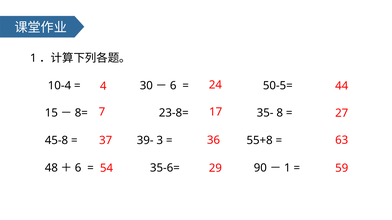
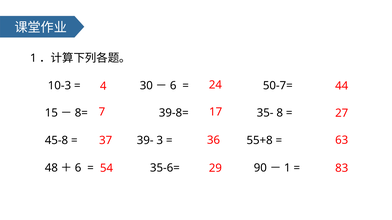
10-4: 10-4 -> 10-3
50-5=: 50-5= -> 50-7=
23-8=: 23-8= -> 39-8=
59: 59 -> 83
